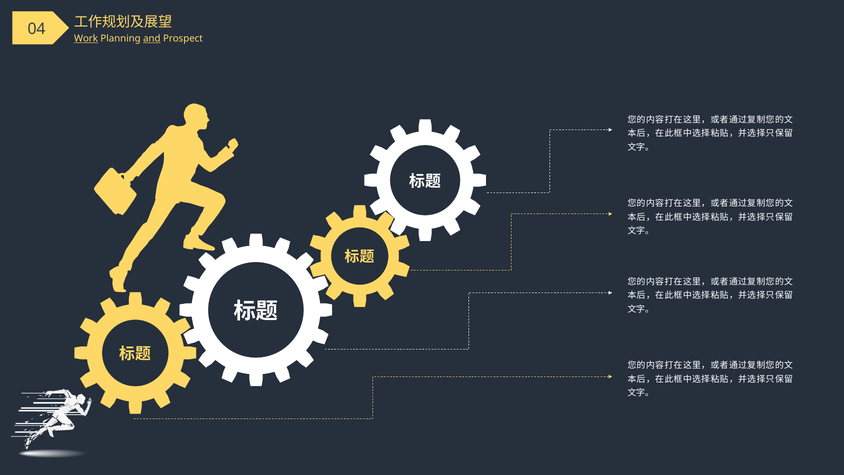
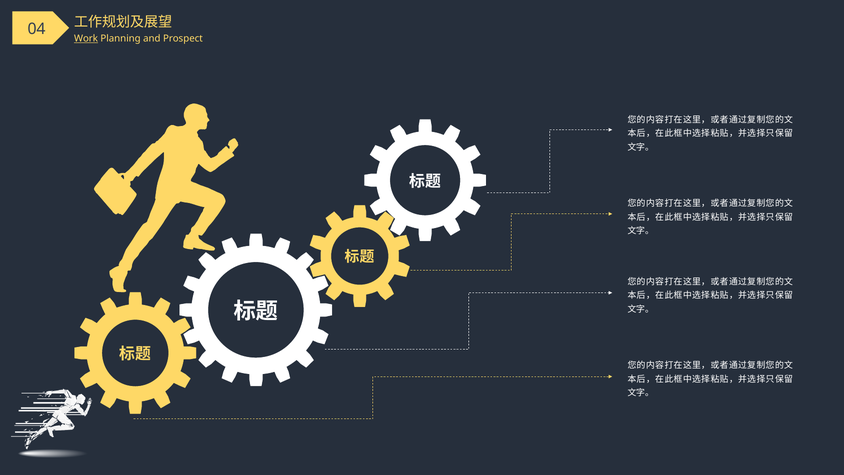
and underline: present -> none
